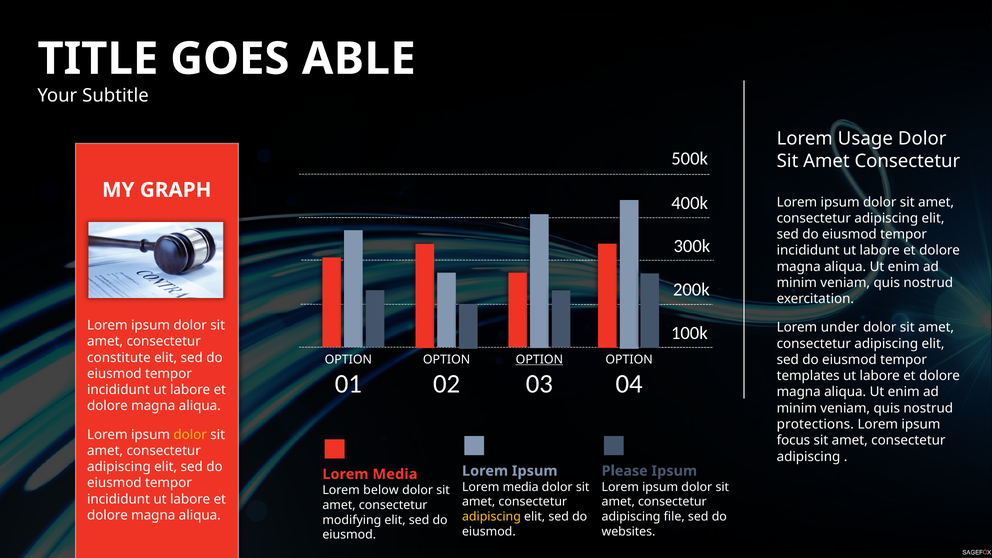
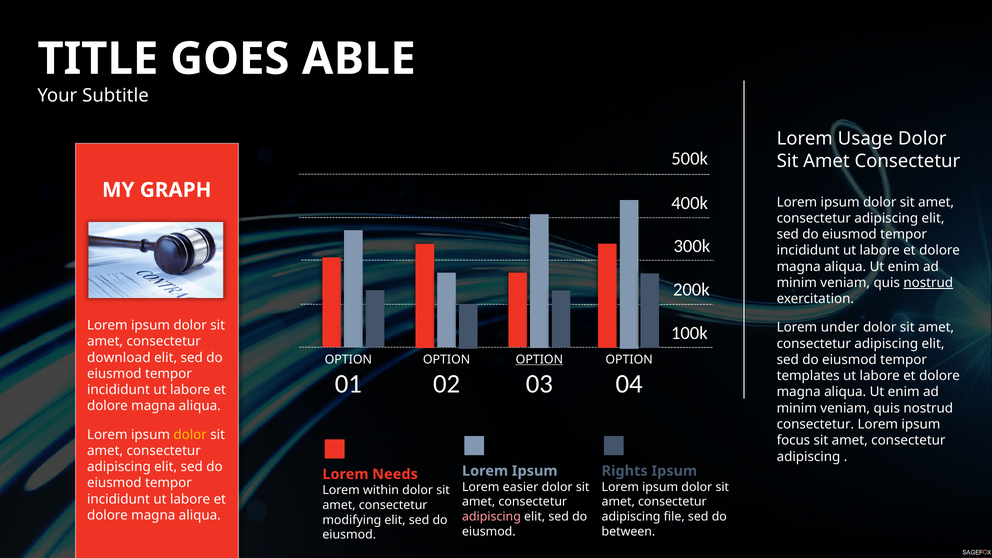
nostrud at (928, 283) underline: none -> present
constitute: constitute -> download
protections at (815, 424): protections -> consectetur
Please: Please -> Rights
Media at (395, 474): Media -> Needs
media at (521, 487): media -> easier
below: below -> within
adipiscing at (491, 517) colour: yellow -> pink
websites: websites -> between
